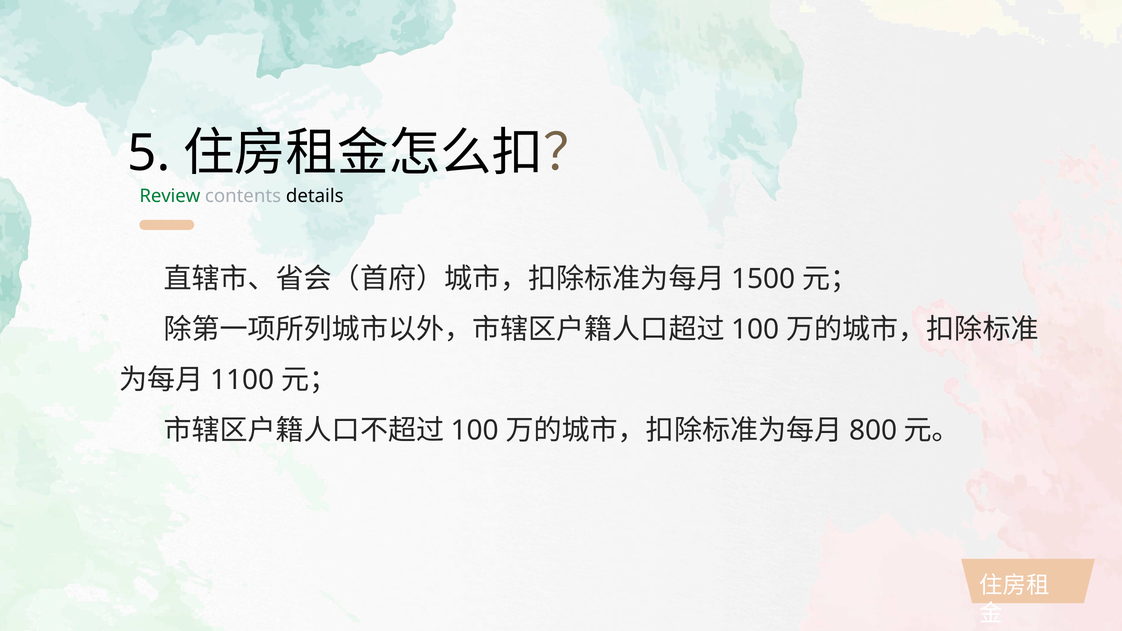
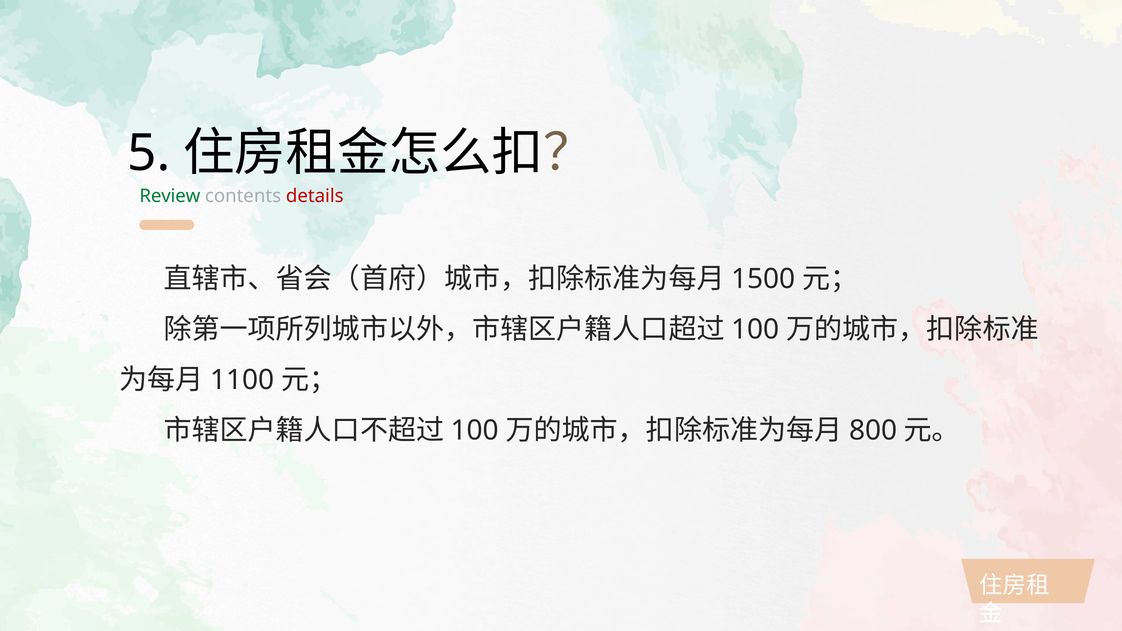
details colour: black -> red
